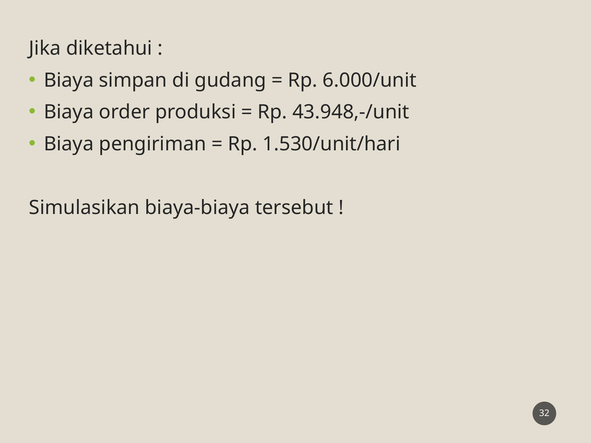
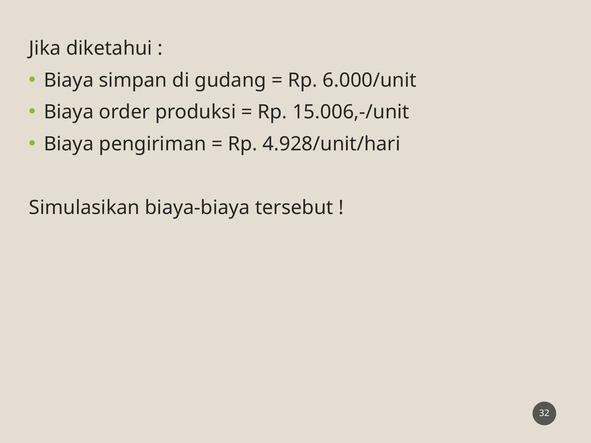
43.948,-/unit: 43.948,-/unit -> 15.006,-/unit
1.530/unit/hari: 1.530/unit/hari -> 4.928/unit/hari
